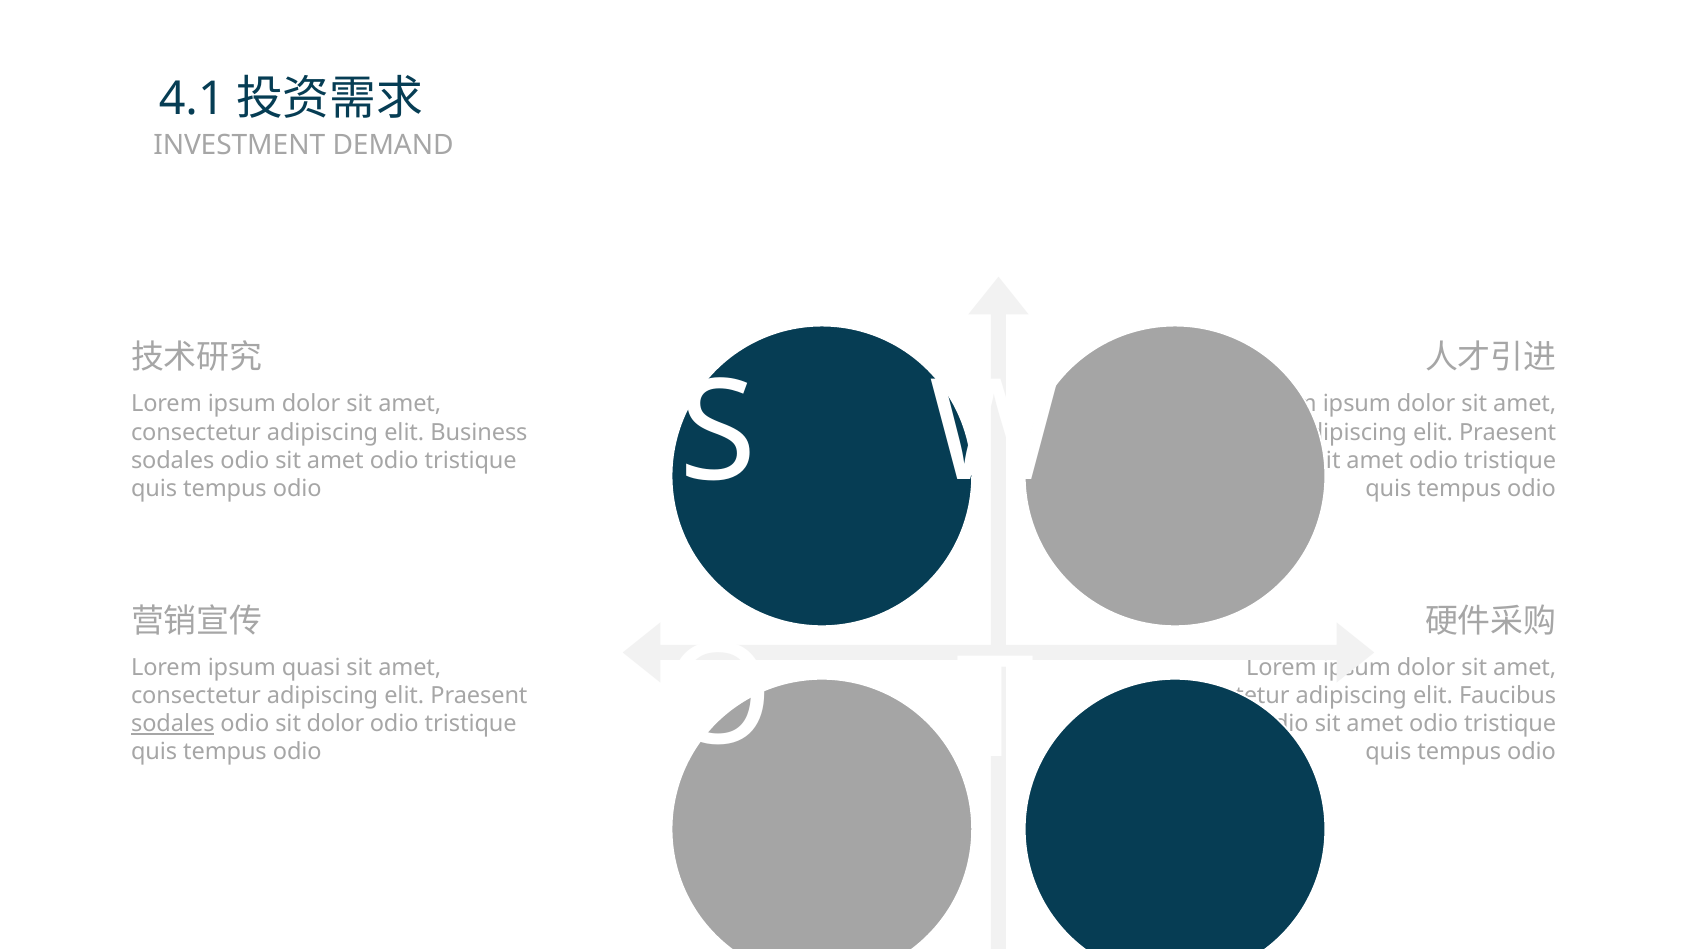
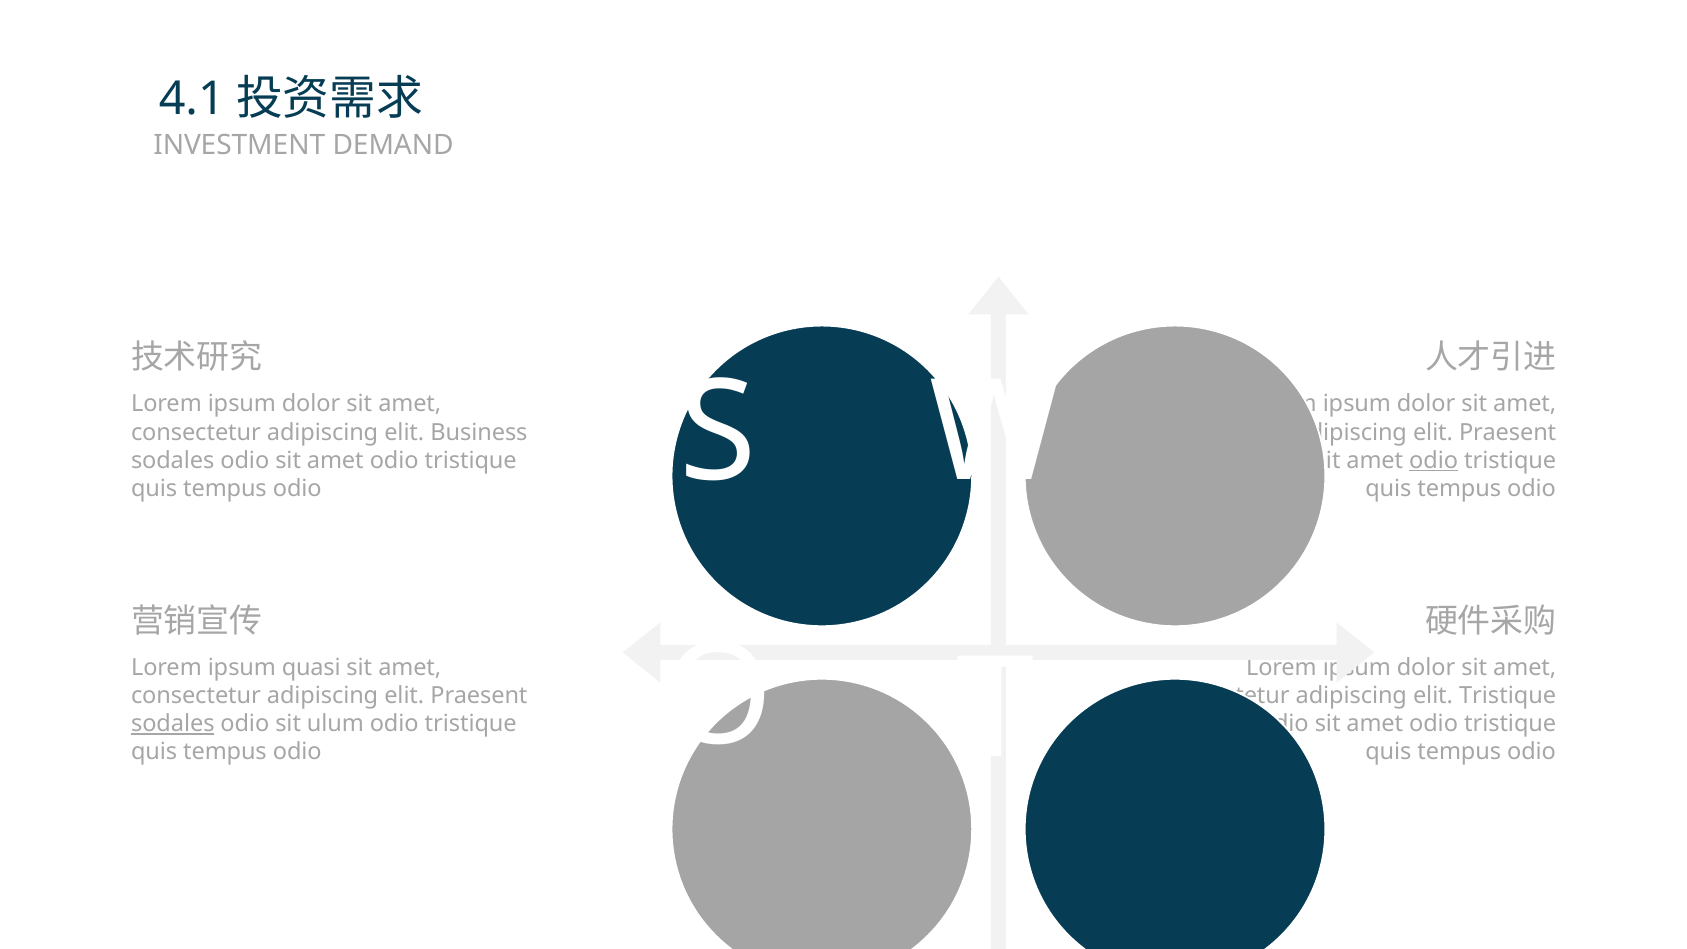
odio at (1434, 460) underline: none -> present
elit Faucibus: Faucibus -> Tristique
sit dolor: dolor -> ulum
